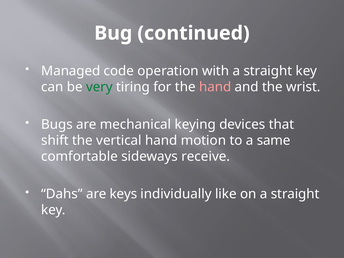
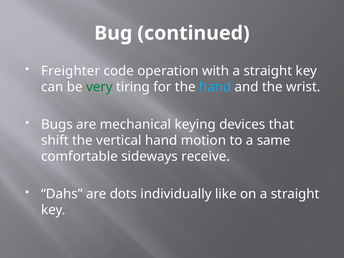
Managed: Managed -> Freighter
hand at (215, 87) colour: pink -> light blue
keys: keys -> dots
